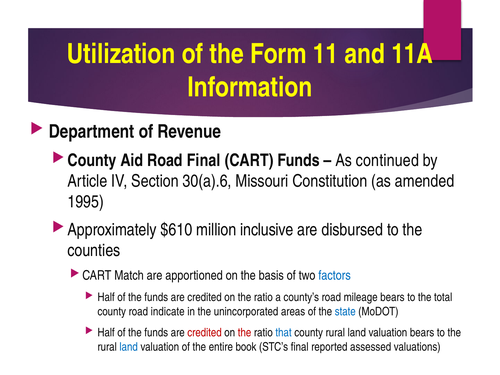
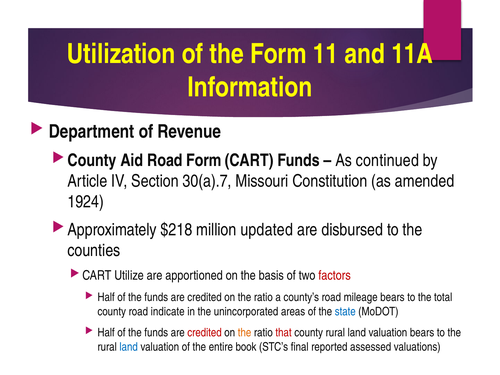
Road Final: Final -> Form
30(a).6: 30(a).6 -> 30(a).7
1995: 1995 -> 1924
$610: $610 -> $218
inclusive: inclusive -> updated
Match: Match -> Utilize
factors colour: blue -> red
the at (245, 333) colour: red -> orange
that colour: blue -> red
